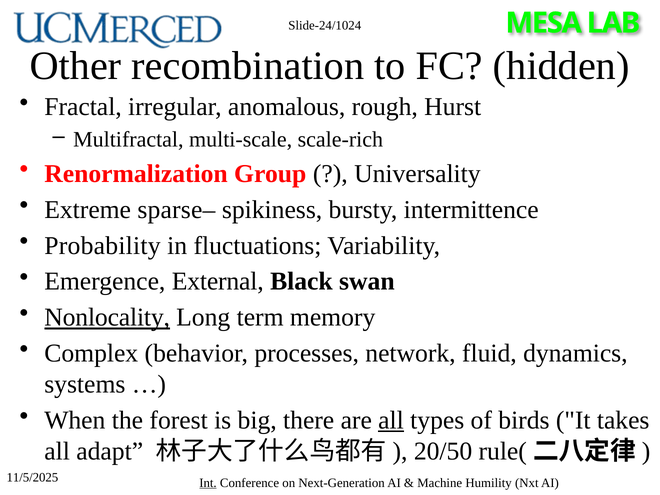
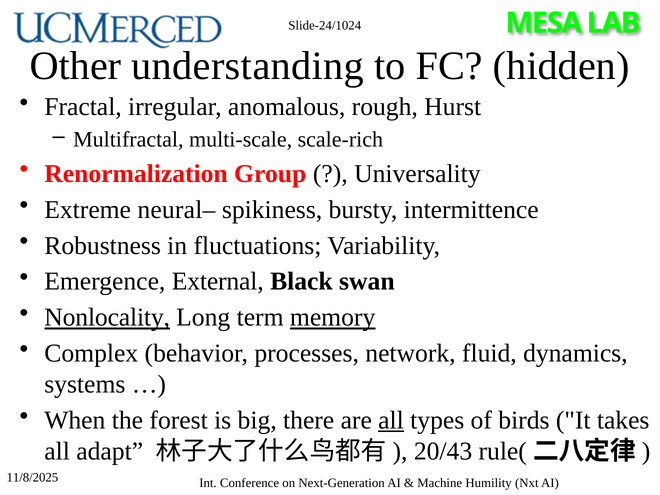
recombination: recombination -> understanding
sparse–: sparse– -> neural–
Probability: Probability -> Robustness
memory underline: none -> present
20/50: 20/50 -> 20/43
11/5/2025: 11/5/2025 -> 11/8/2025
Int underline: present -> none
